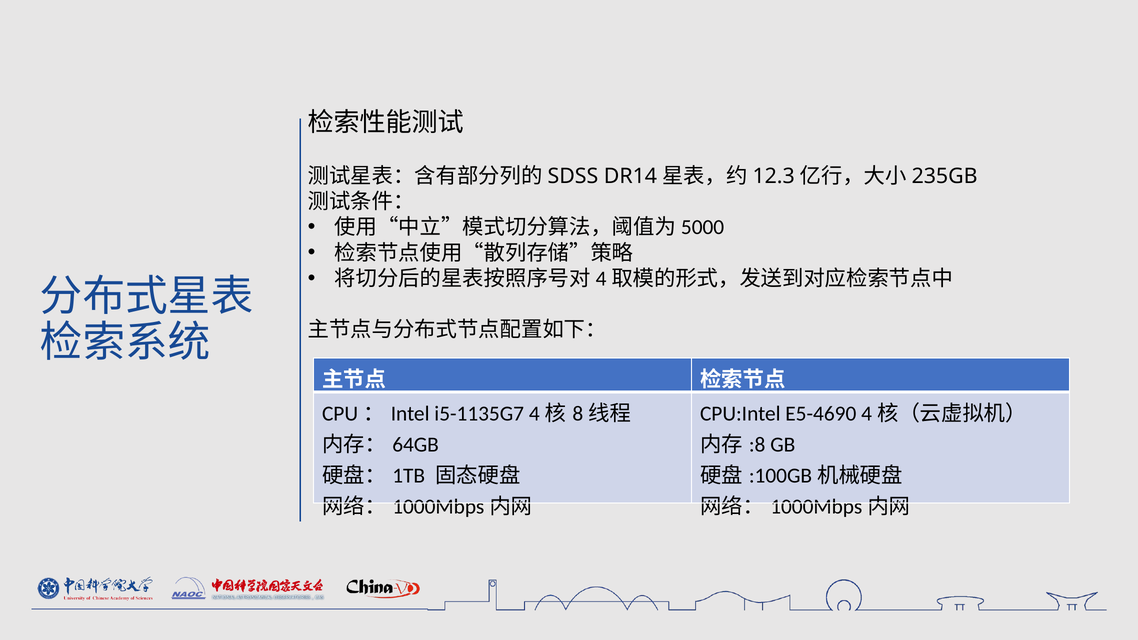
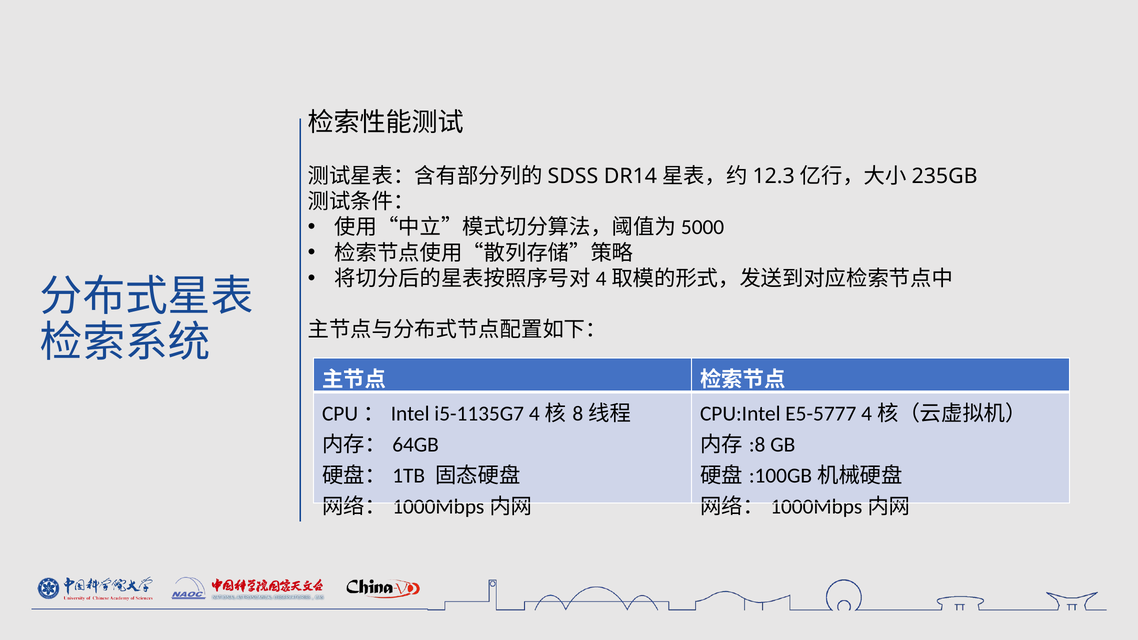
E5-4690: E5-4690 -> E5-5777
